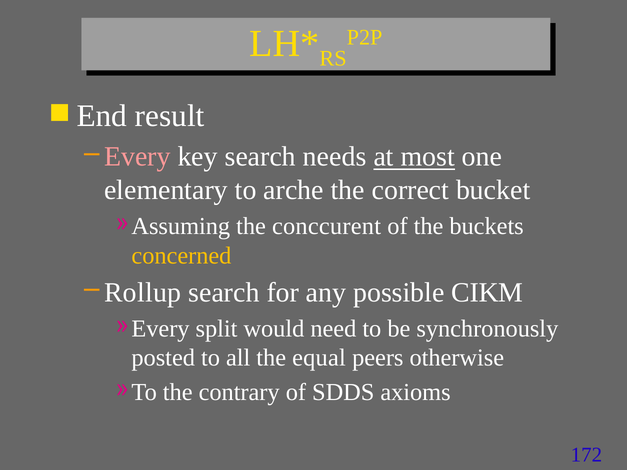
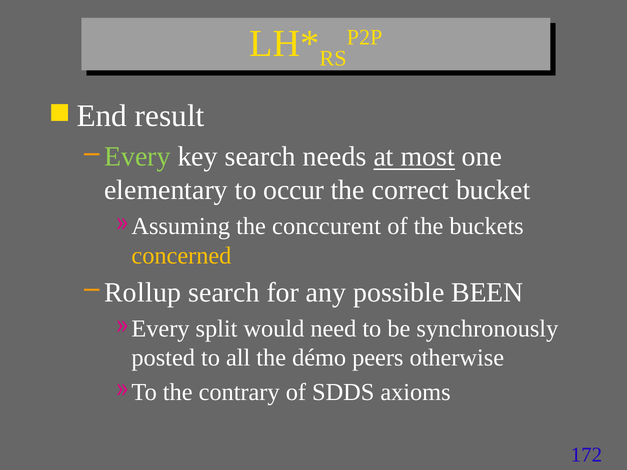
Every colour: pink -> light green
arche: arche -> occur
CIKM: CIKM -> BEEN
equal: equal -> démo
